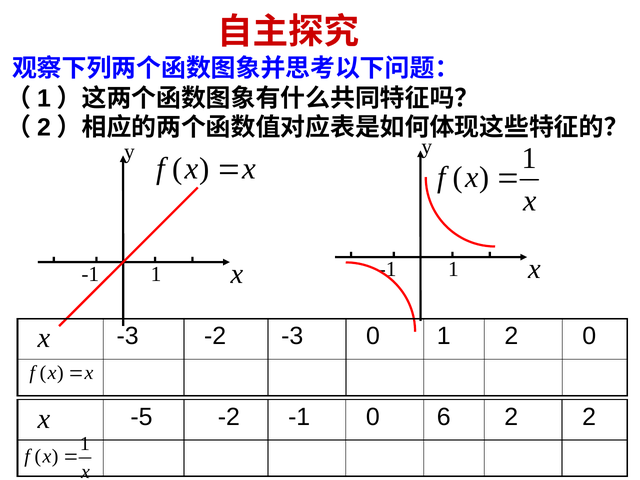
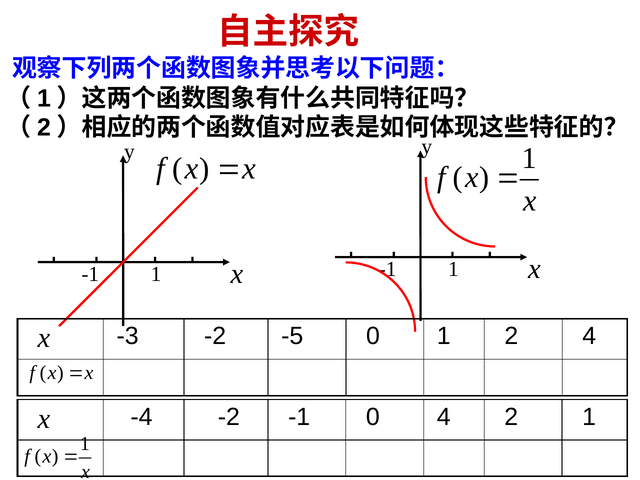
-2 -3: -3 -> -5
2 0: 0 -> 4
-5: -5 -> -4
0 6: 6 -> 4
2 2: 2 -> 1
